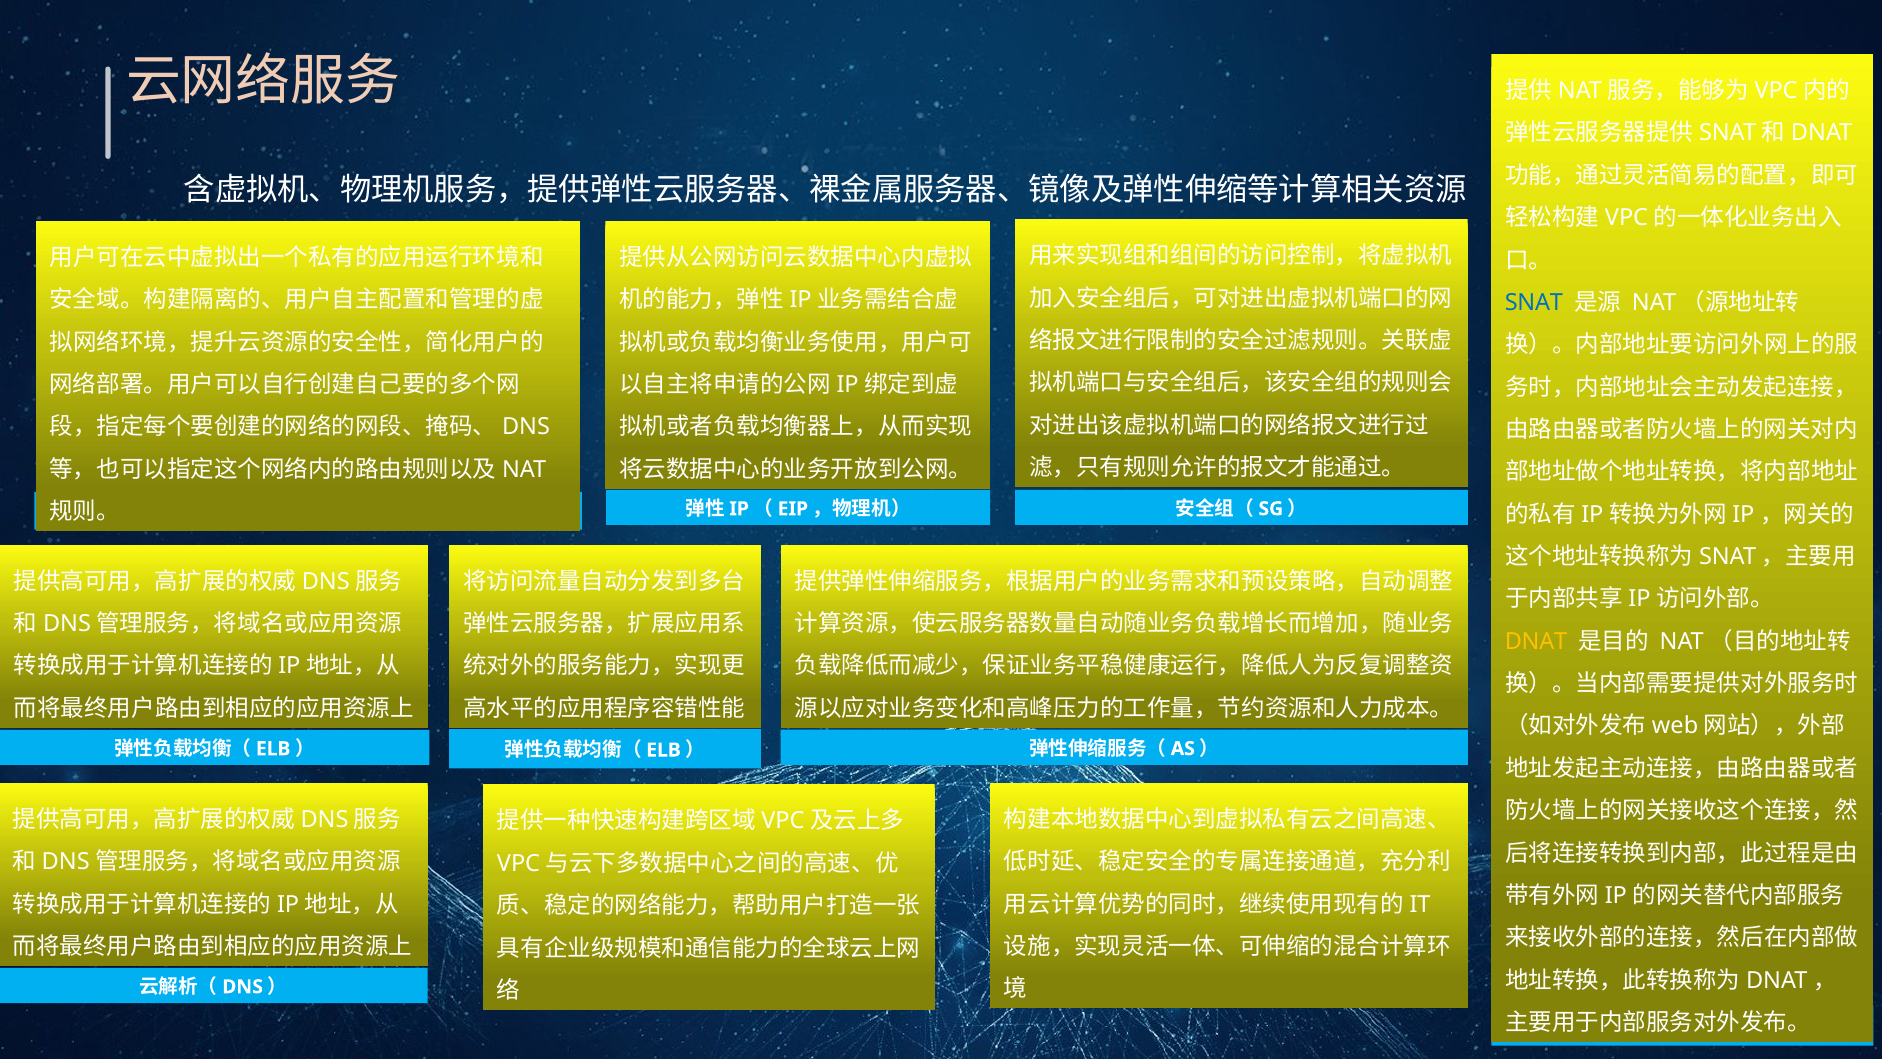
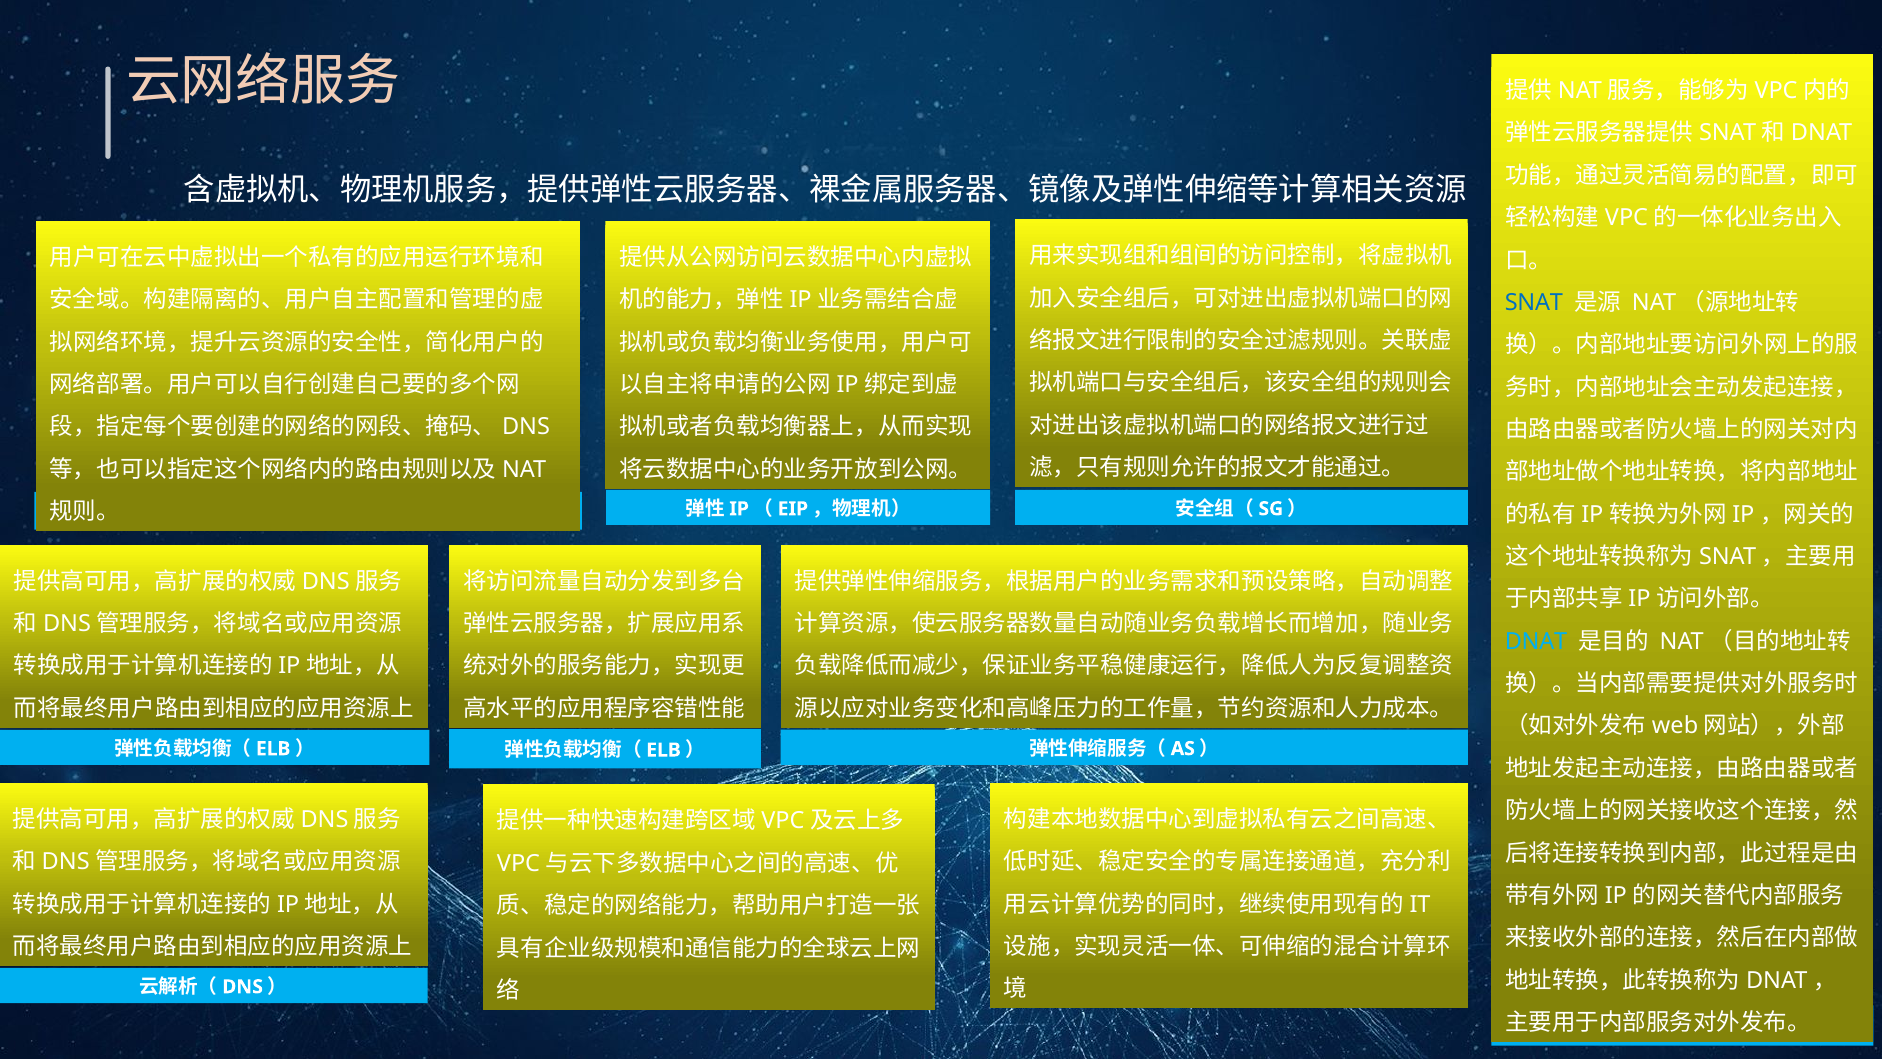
DNAT colour: yellow -> light blue
